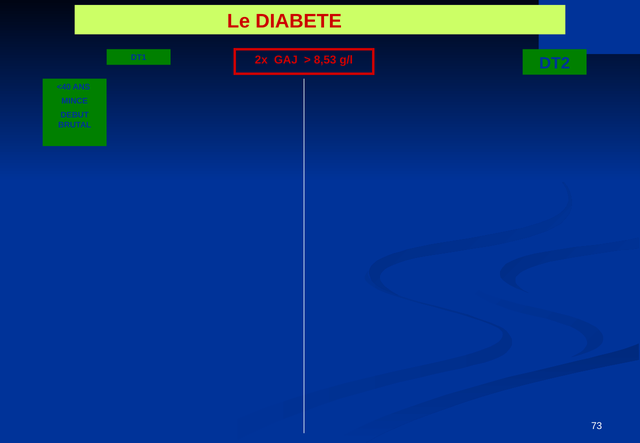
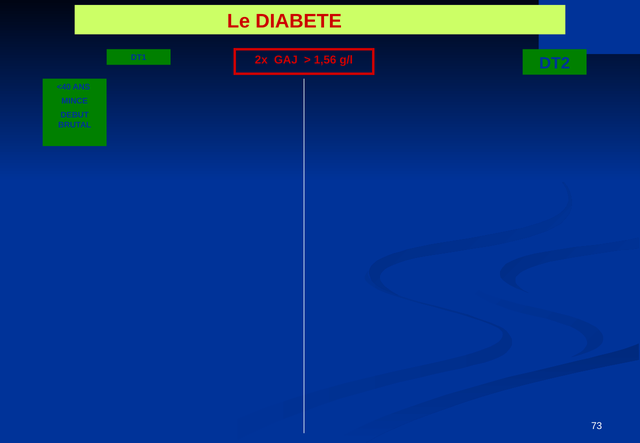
8,53: 8,53 -> 1,56
